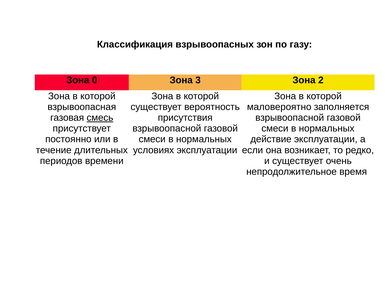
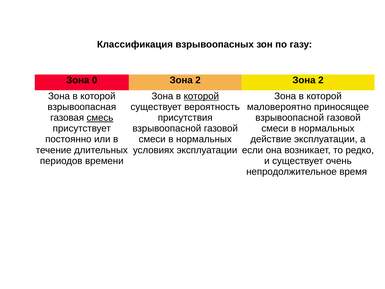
0 Зона 3: 3 -> 2
которой at (201, 96) underline: none -> present
заполняется: заполняется -> приносящее
